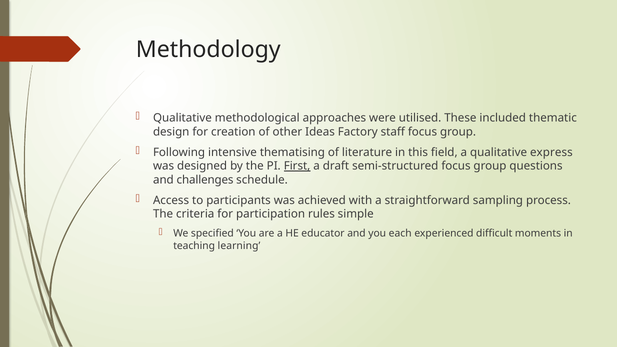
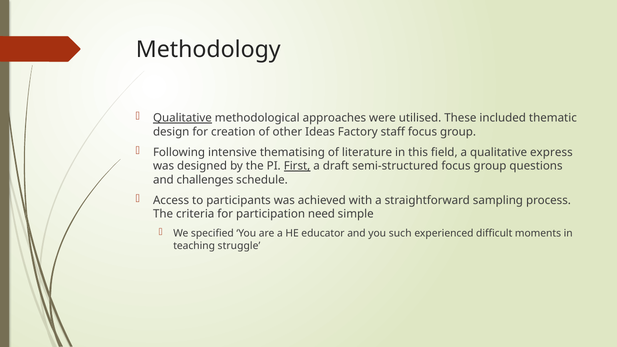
Qualitative at (182, 118) underline: none -> present
rules: rules -> need
each: each -> such
learning: learning -> struggle
